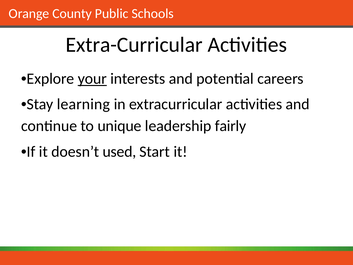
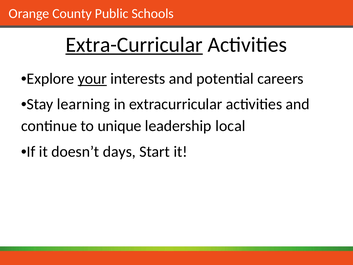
Extra-Curricular underline: none -> present
fairly: fairly -> local
used: used -> days
